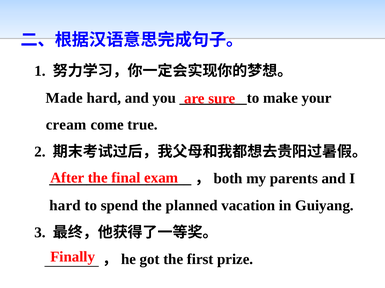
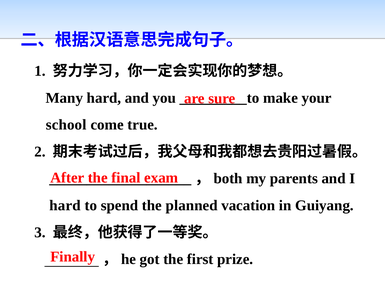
Made: Made -> Many
cream: cream -> school
